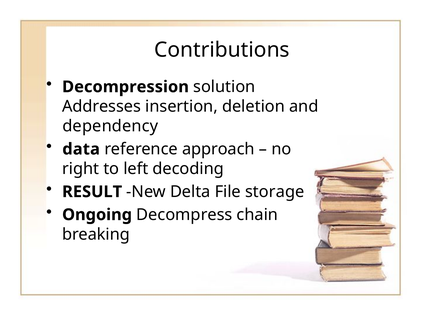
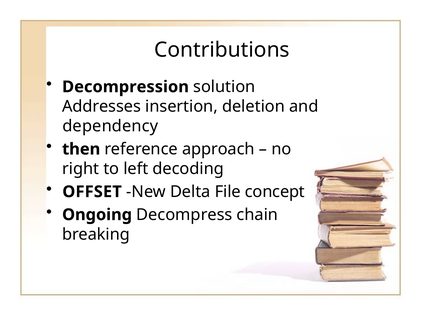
data: data -> then
RESULT: RESULT -> OFFSET
storage: storage -> concept
